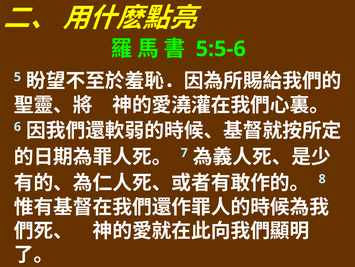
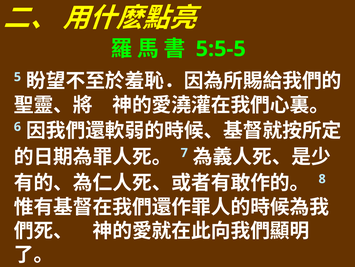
5:5-6: 5:5-6 -> 5:5-5
